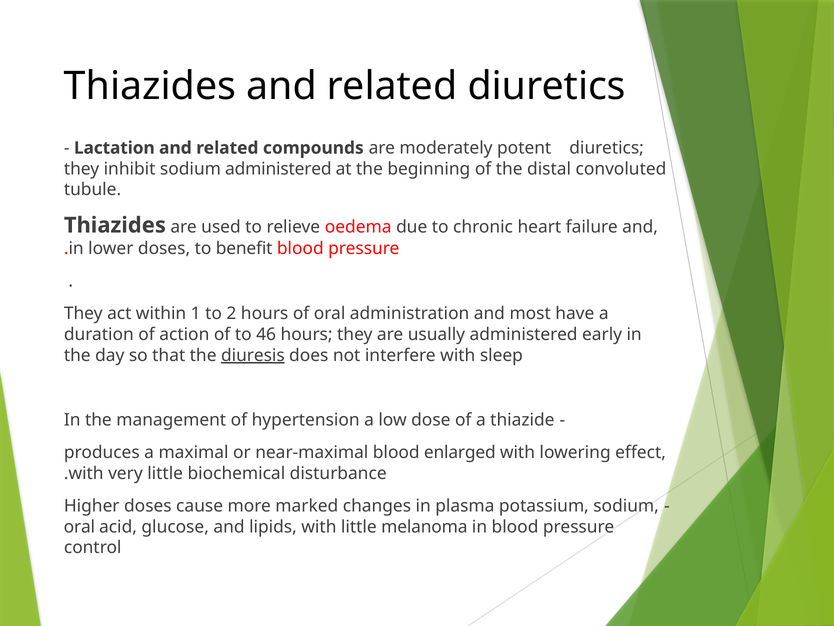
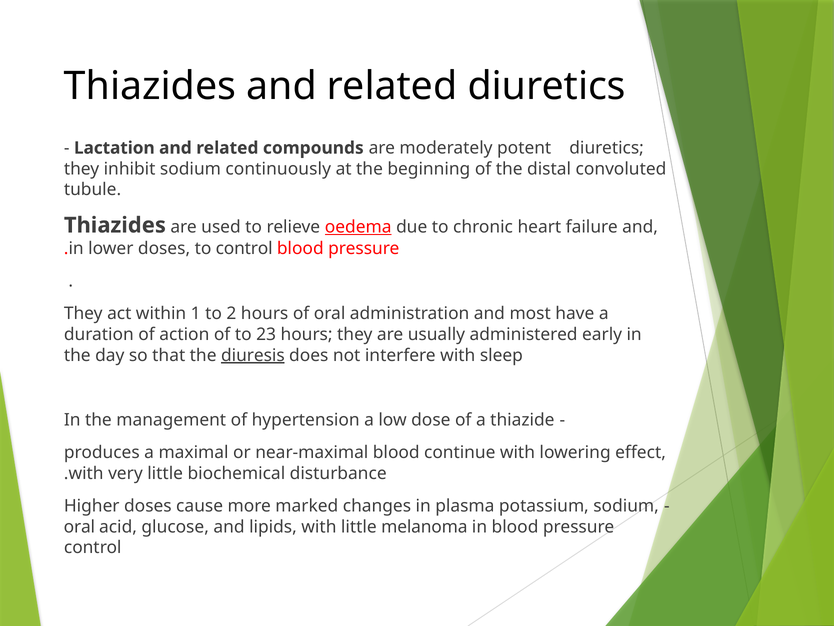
sodium administered: administered -> continuously
oedema underline: none -> present
to benefit: benefit -> control
46: 46 -> 23
enlarged: enlarged -> continue
